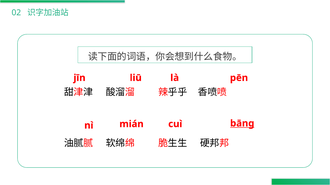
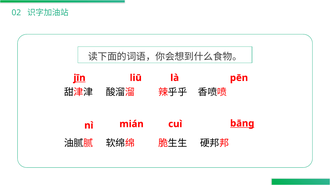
jīn underline: none -> present
